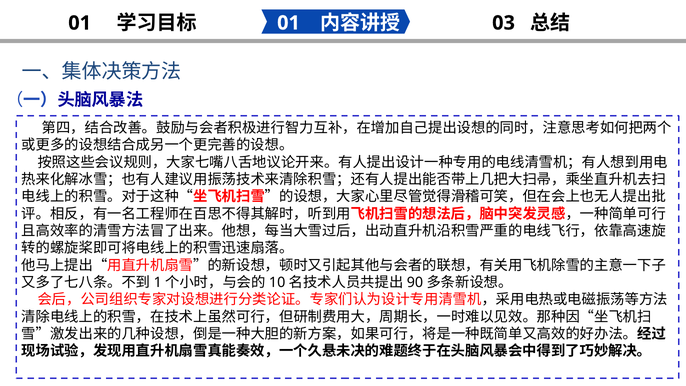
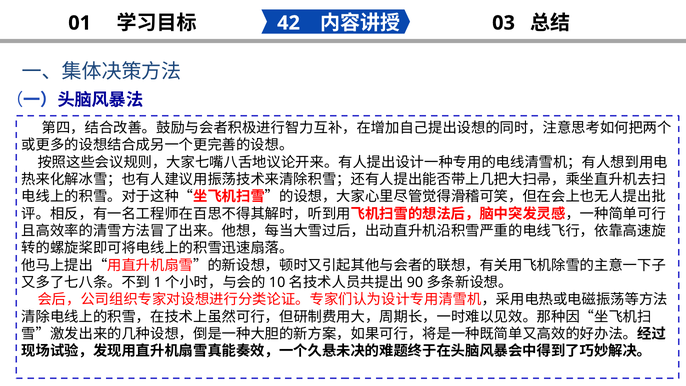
01 at (289, 23): 01 -> 42
